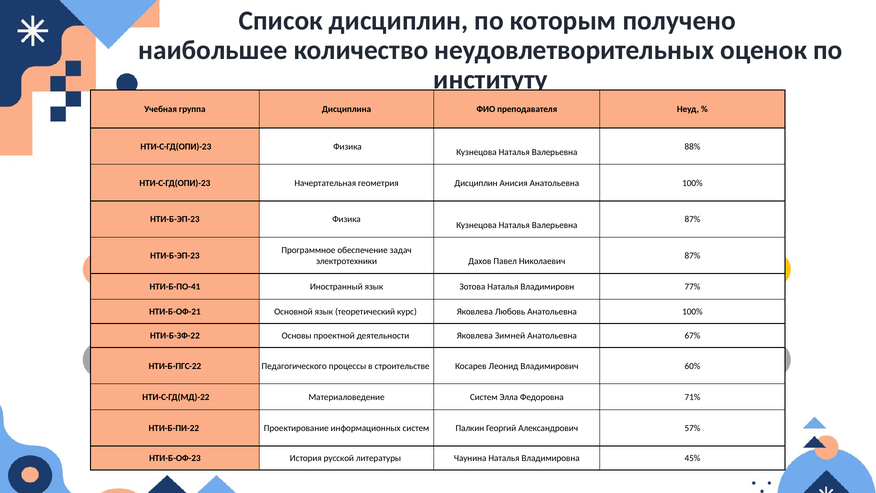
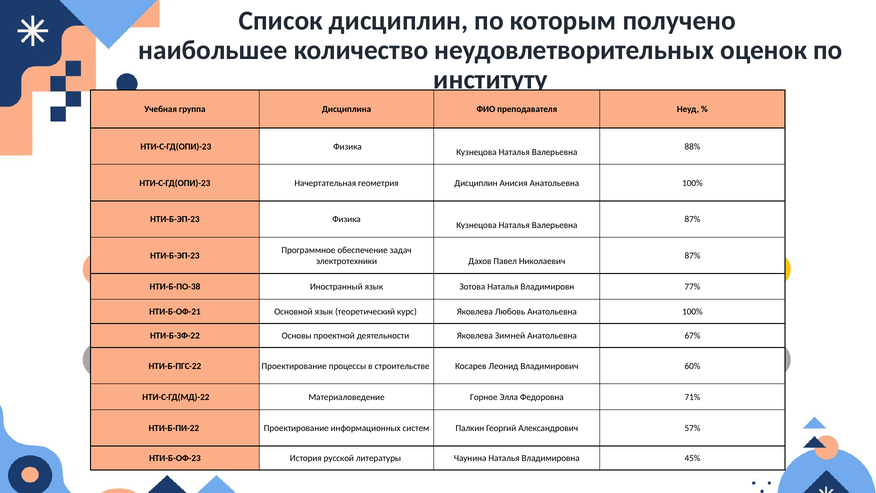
НТИ-Б-ПО-41: НТИ-Б-ПО-41 -> НТИ-Б-ПО-38
НТИ-Б-ПГС-22 Педагогического: Педагогического -> Проектирование
Материаловедение Систем: Систем -> Горное
